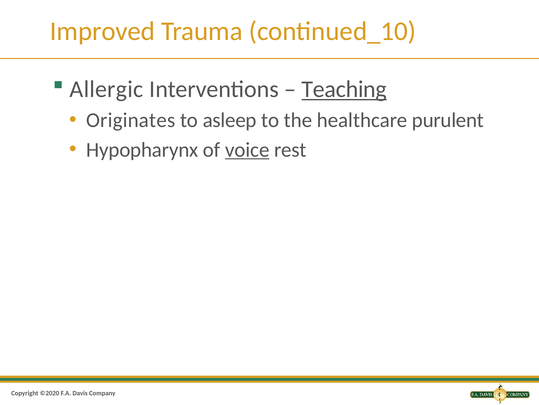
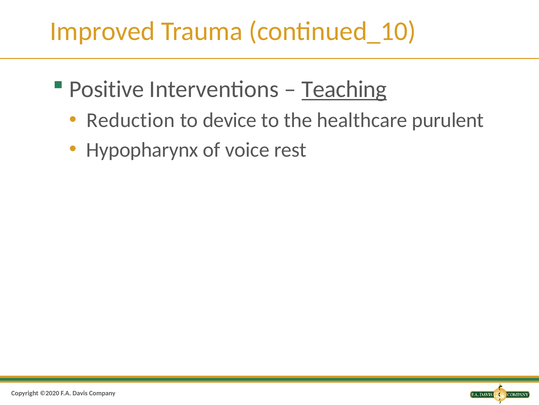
Allergic: Allergic -> Positive
Originates: Originates -> Reduction
asleep: asleep -> device
voice underline: present -> none
